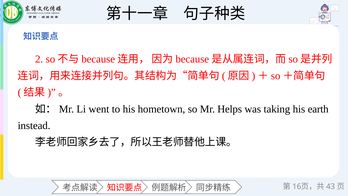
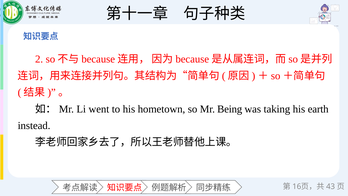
Helps: Helps -> Being
